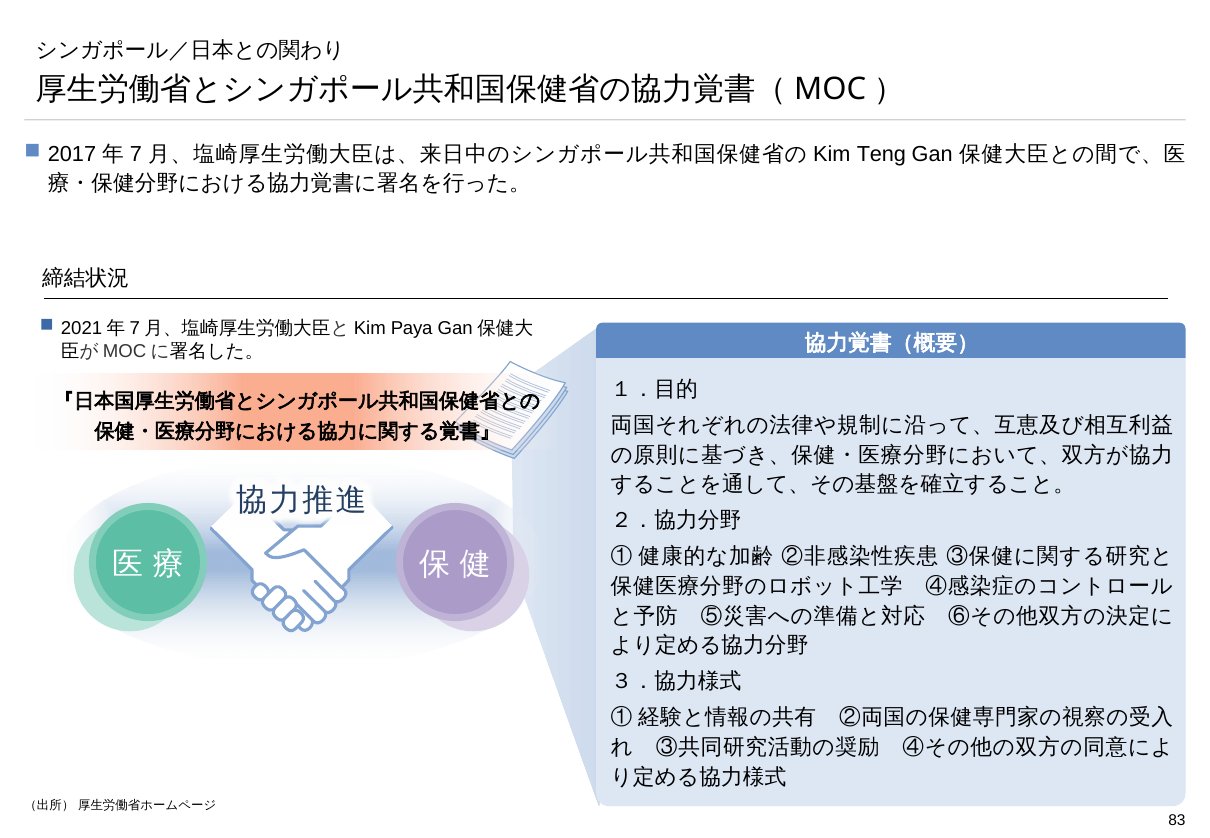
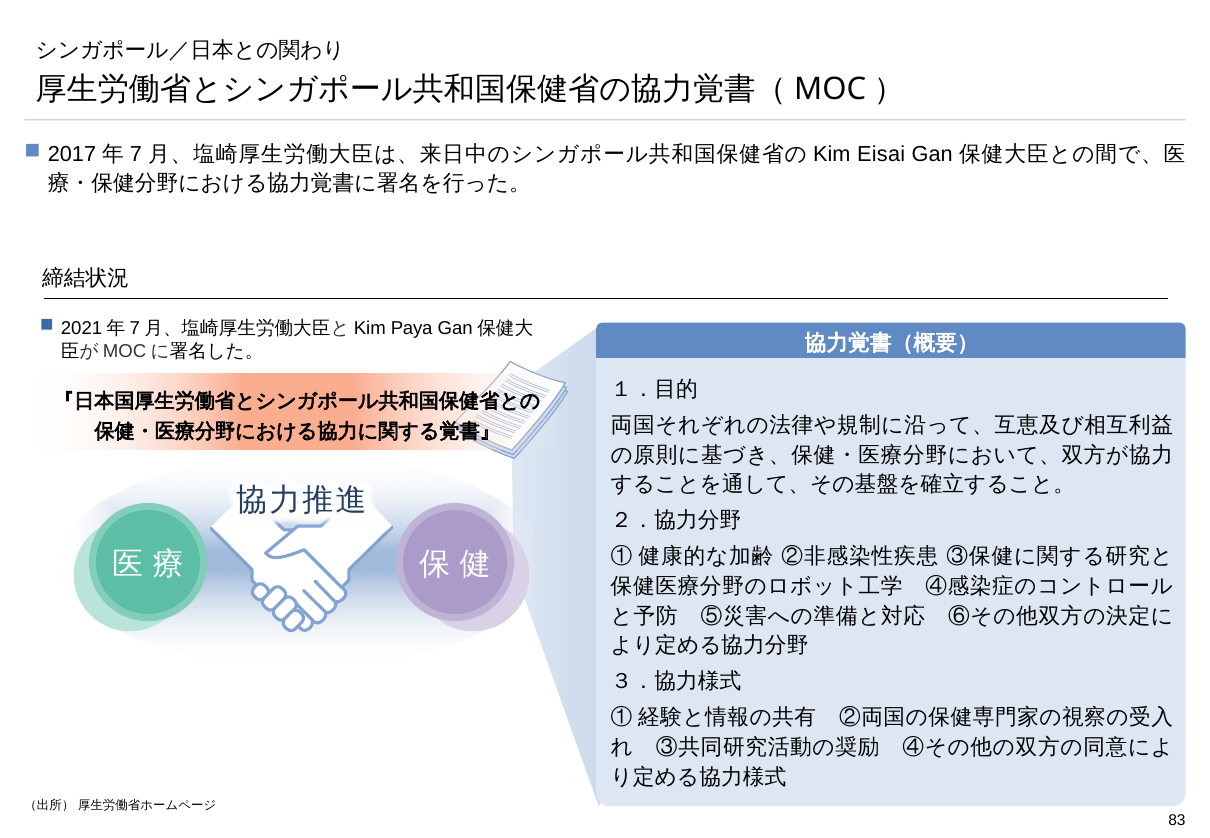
Teng: Teng -> Eisai
